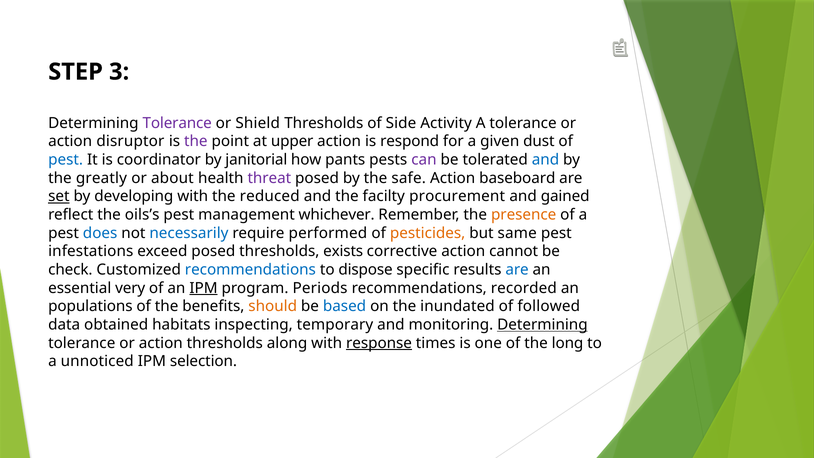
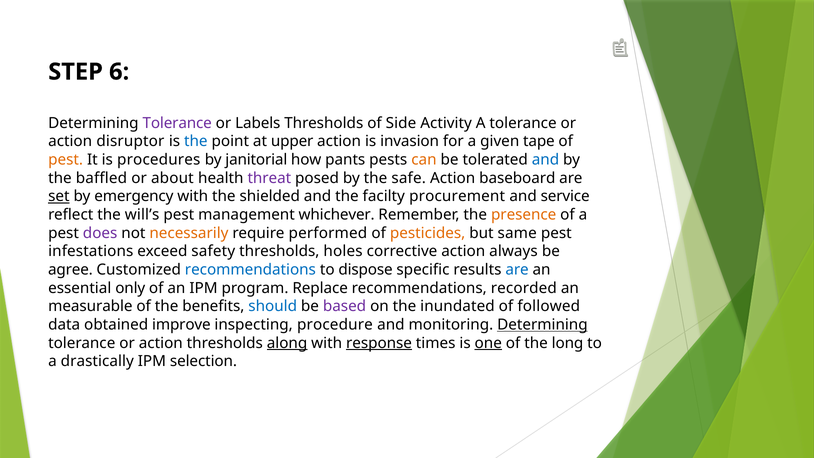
3: 3 -> 6
Shield: Shield -> Labels
the at (196, 141) colour: purple -> blue
respond: respond -> invasion
dust: dust -> tape
pest at (66, 160) colour: blue -> orange
coordinator: coordinator -> procedures
can colour: purple -> orange
greatly: greatly -> baffled
developing: developing -> emergency
reduced: reduced -> shielded
gained: gained -> service
oils’s: oils’s -> will’s
does colour: blue -> purple
necessarily colour: blue -> orange
exceed posed: posed -> safety
exists: exists -> holes
cannot: cannot -> always
check: check -> agree
very: very -> only
IPM at (204, 288) underline: present -> none
Periods: Periods -> Replace
populations: populations -> measurable
should colour: orange -> blue
based colour: blue -> purple
habitats: habitats -> improve
temporary: temporary -> procedure
along underline: none -> present
one underline: none -> present
unnoticed: unnoticed -> drastically
